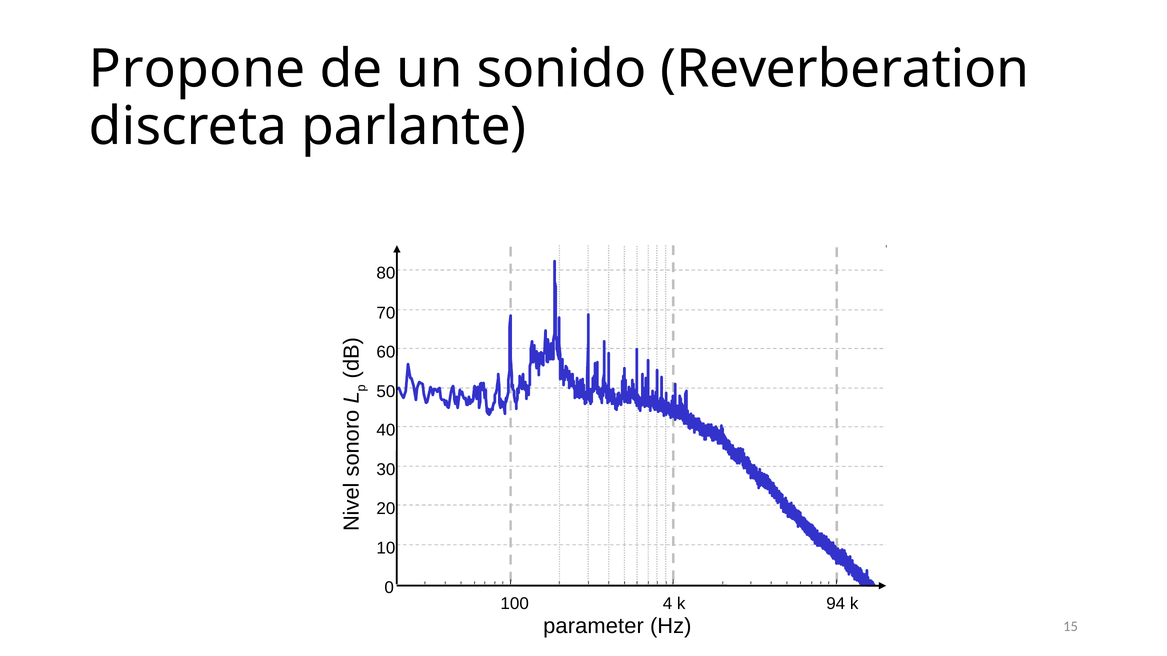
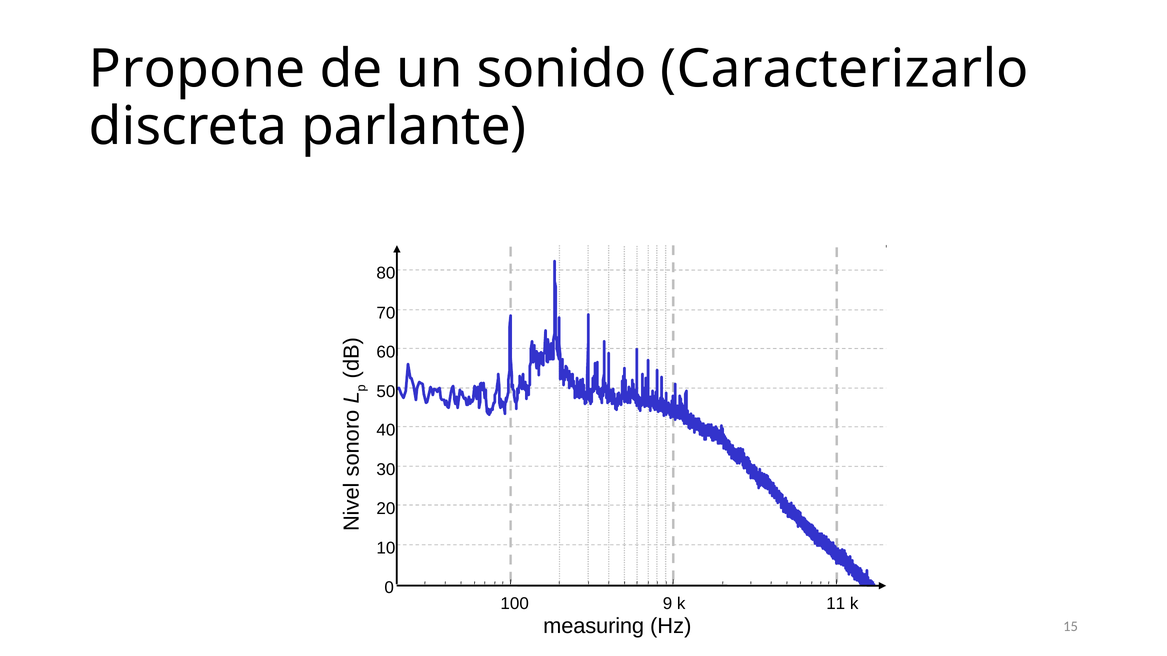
Reverberation: Reverberation -> Caracterizarlo
4: 4 -> 9
94: 94 -> 11
parameter: parameter -> measuring
